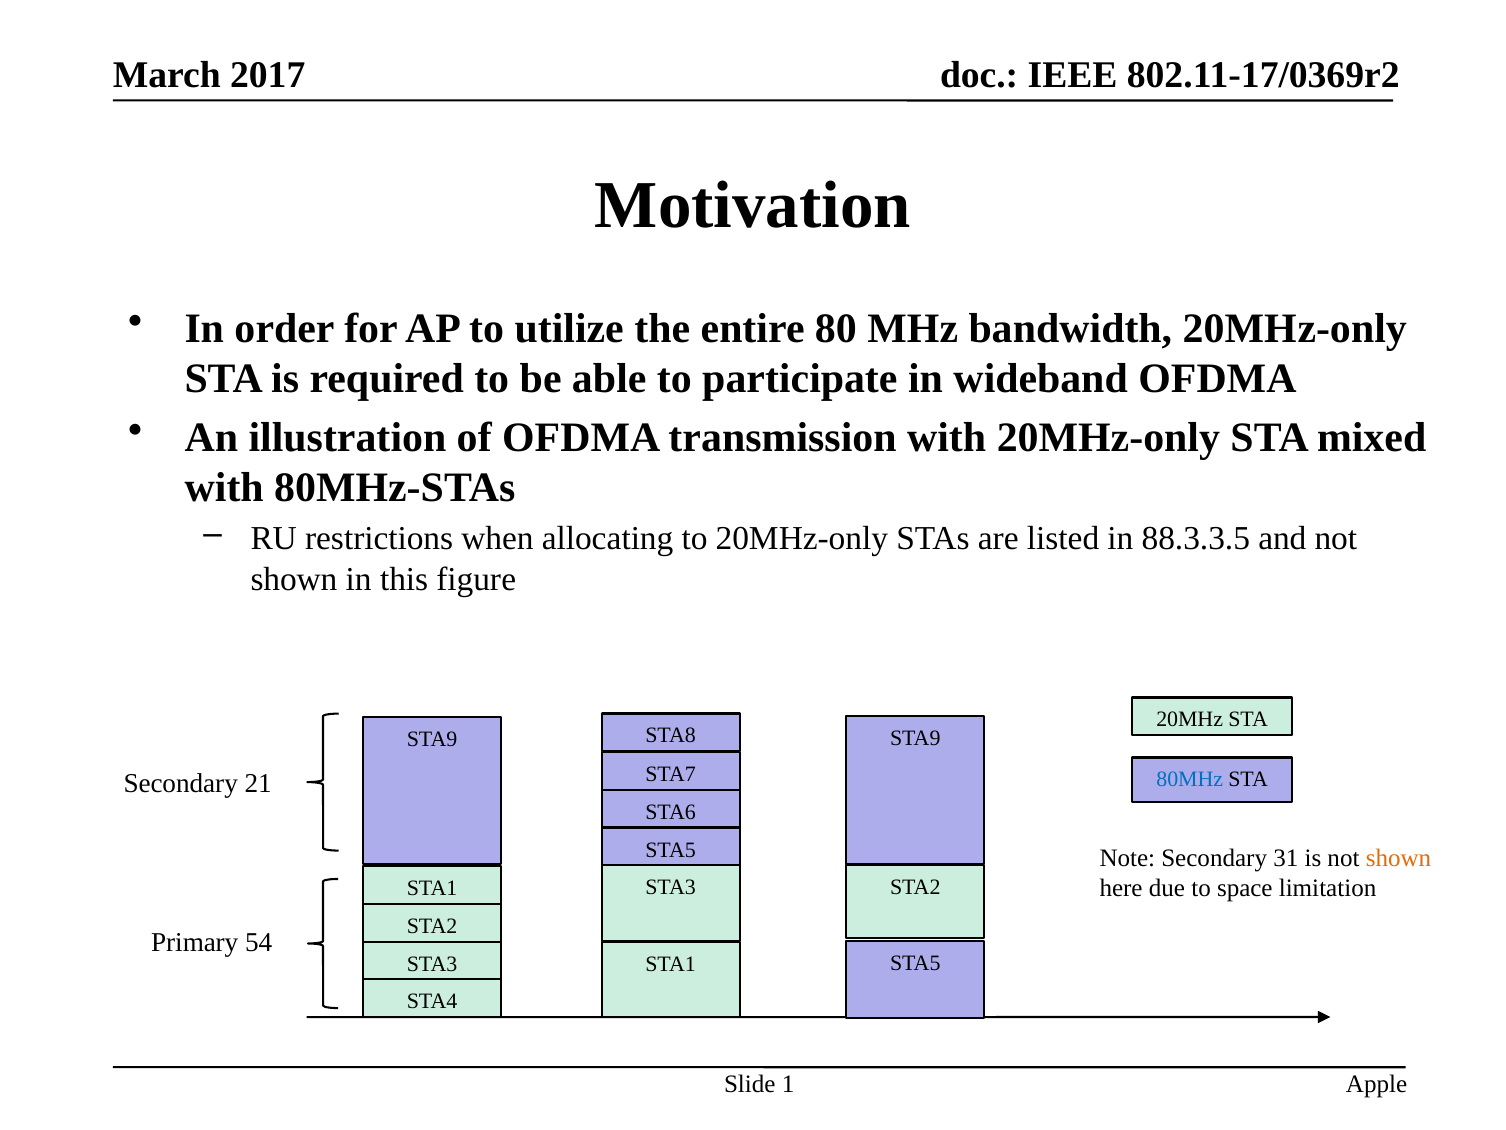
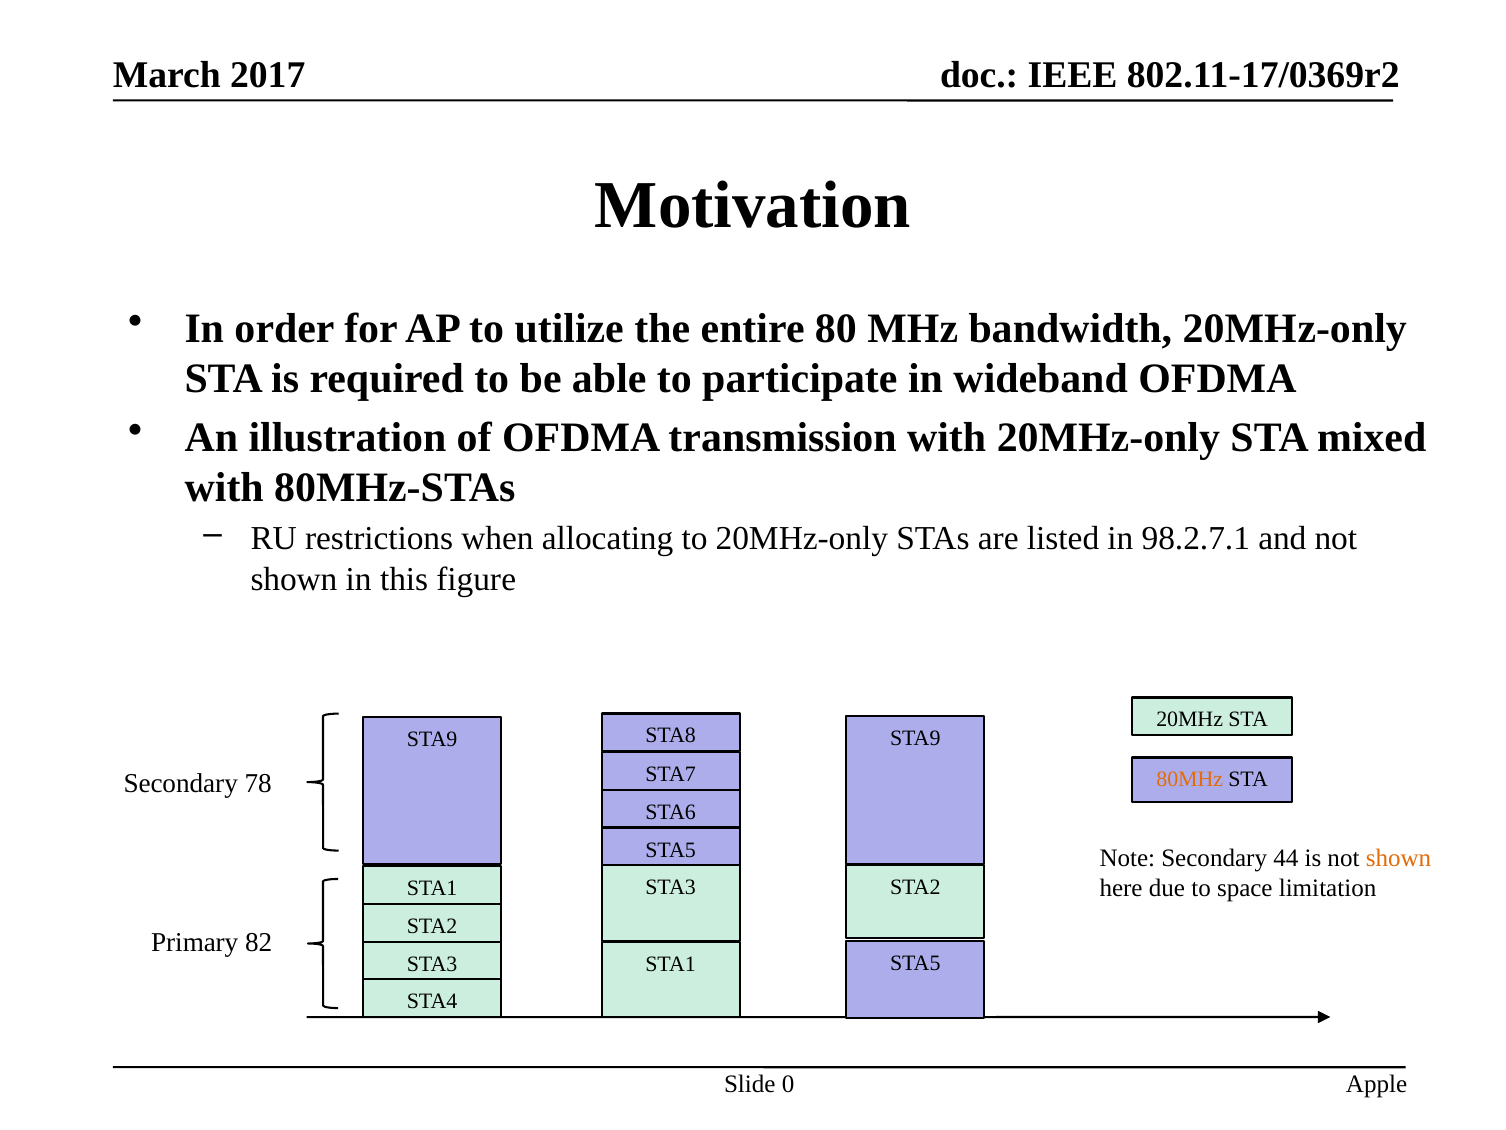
88.3.3.5: 88.3.3.5 -> 98.2.7.1
80MHz colour: blue -> orange
21: 21 -> 78
31: 31 -> 44
54: 54 -> 82
1: 1 -> 0
